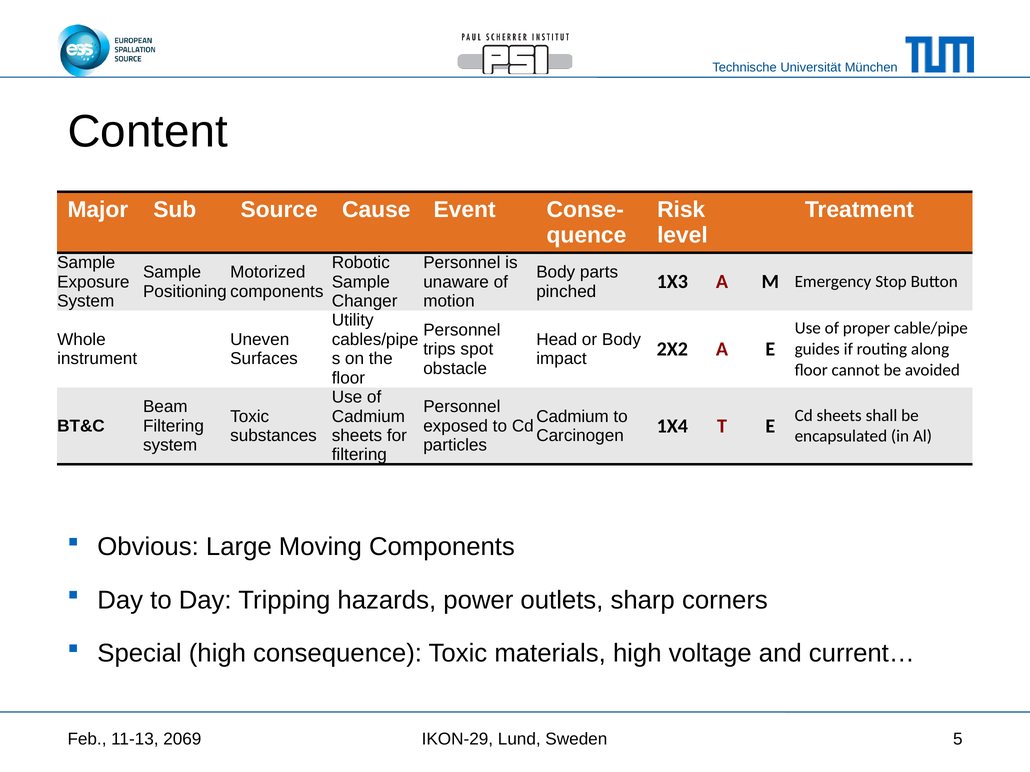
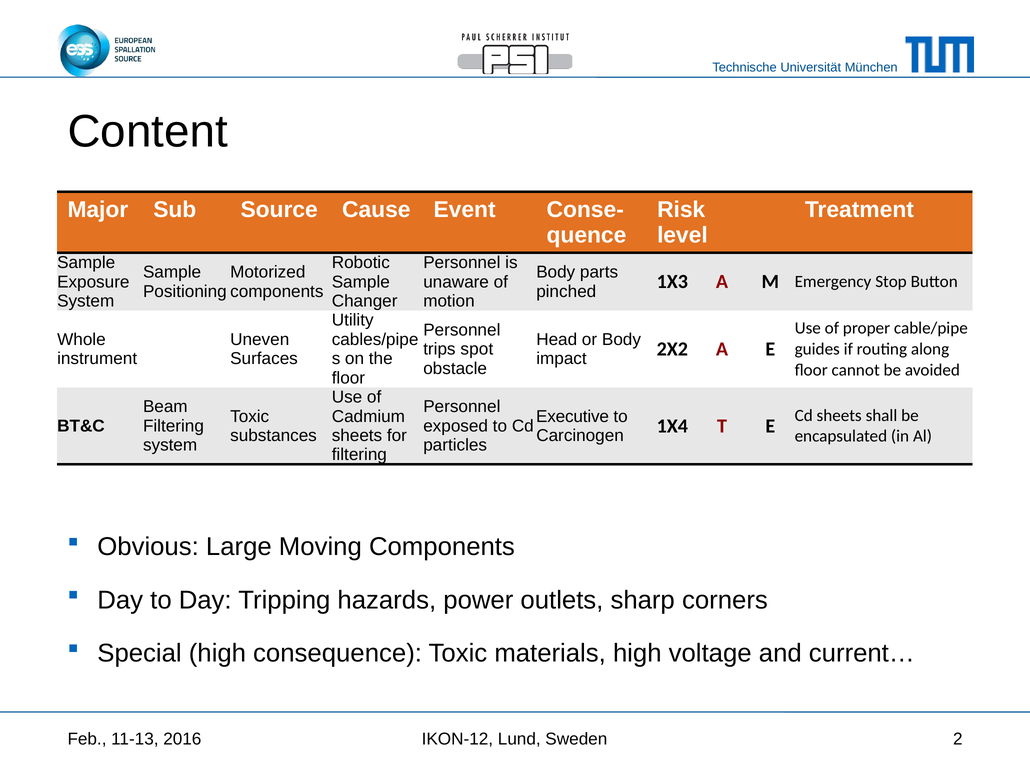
Cadmium at (572, 417): Cadmium -> Executive
2069: 2069 -> 2016
IKON-29: IKON-29 -> IKON-12
5: 5 -> 2
